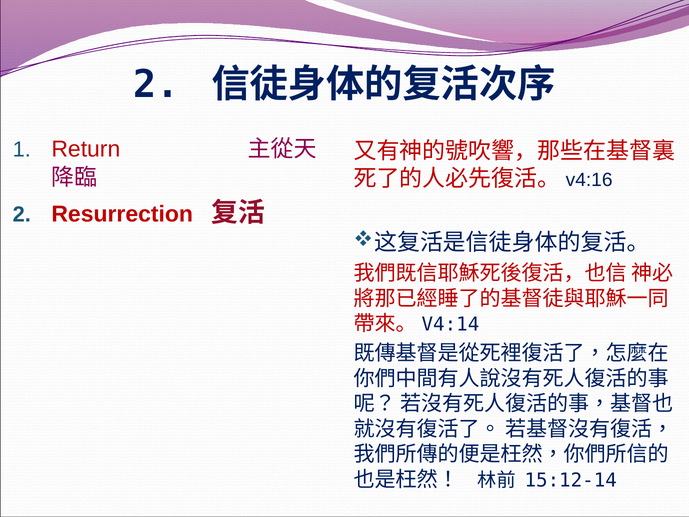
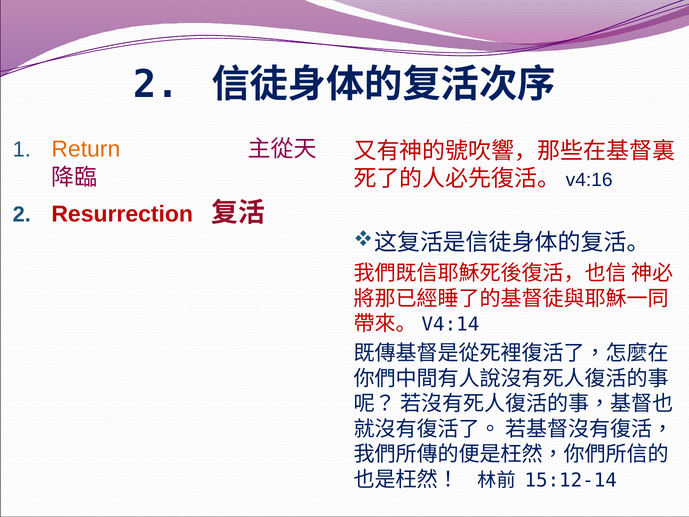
Return colour: red -> orange
